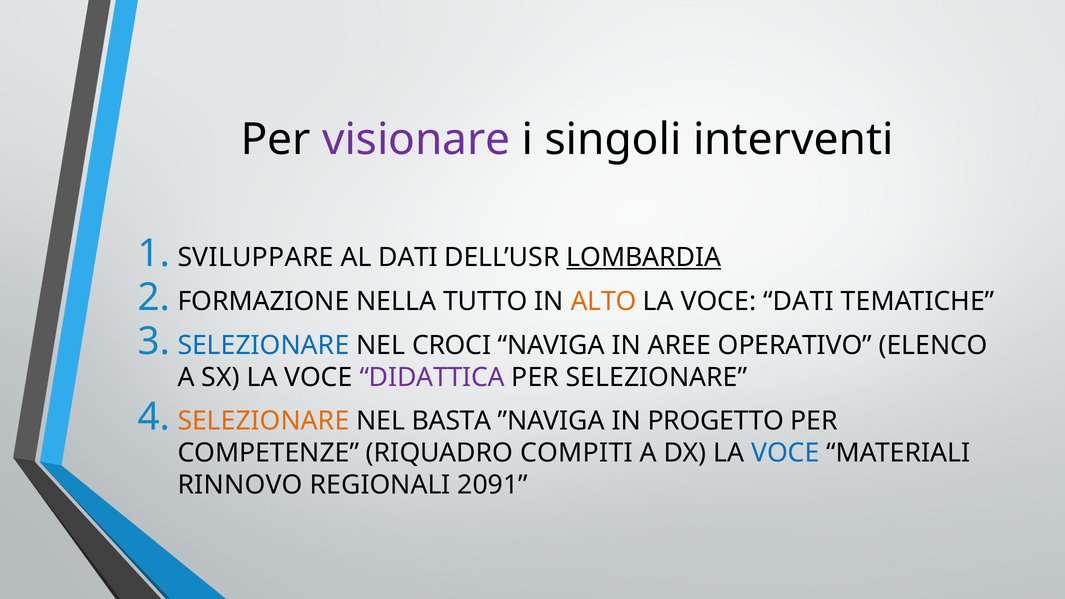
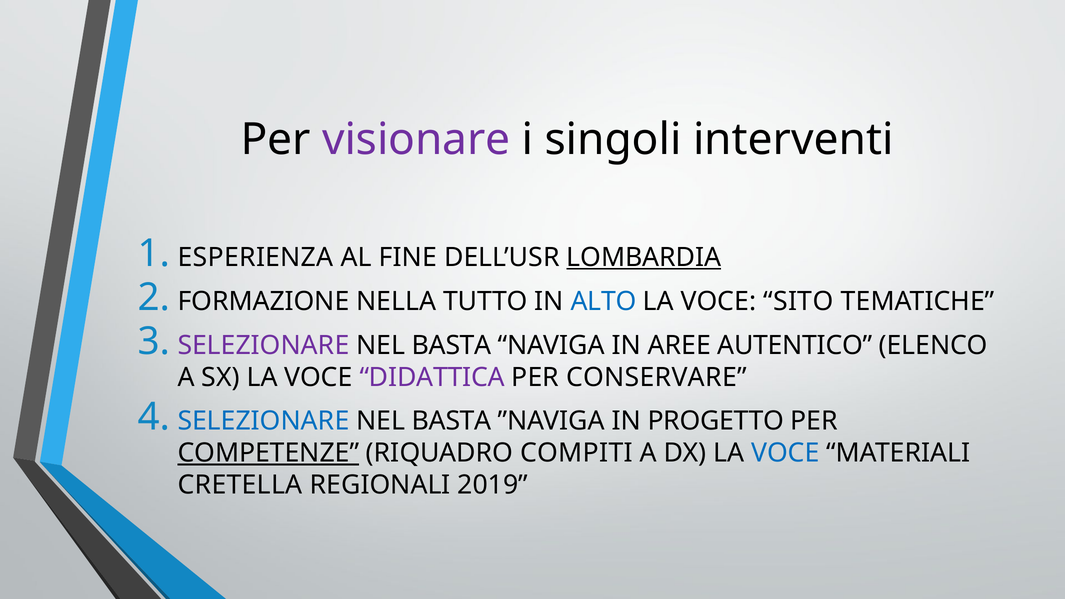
SVILUPPARE: SVILUPPARE -> ESPERIENZA
AL DATI: DATI -> FINE
ALTO colour: orange -> blue
VOCE DATI: DATI -> SITO
SELEZIONARE at (263, 345) colour: blue -> purple
CROCI at (452, 345): CROCI -> BASTA
OPERATIVO: OPERATIVO -> AUTENTICO
PER SELEZIONARE: SELEZIONARE -> CONSERVARE
SELEZIONARE at (263, 421) colour: orange -> blue
COMPETENZE underline: none -> present
RINNOVO: RINNOVO -> CRETELLA
2091: 2091 -> 2019
